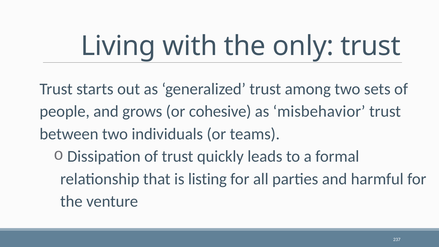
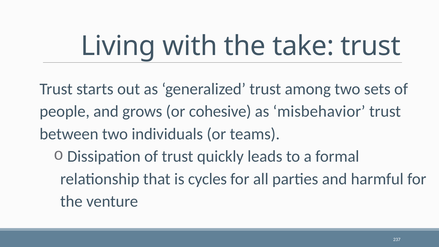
only: only -> take
listing: listing -> cycles
